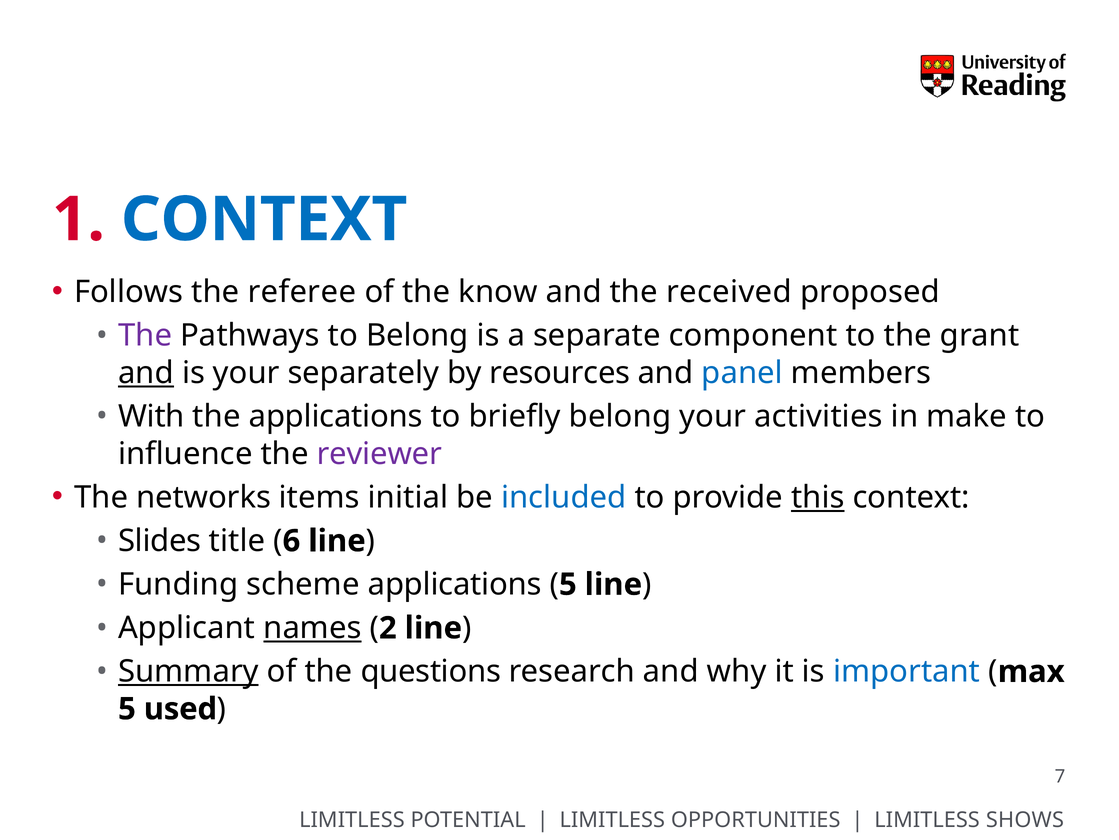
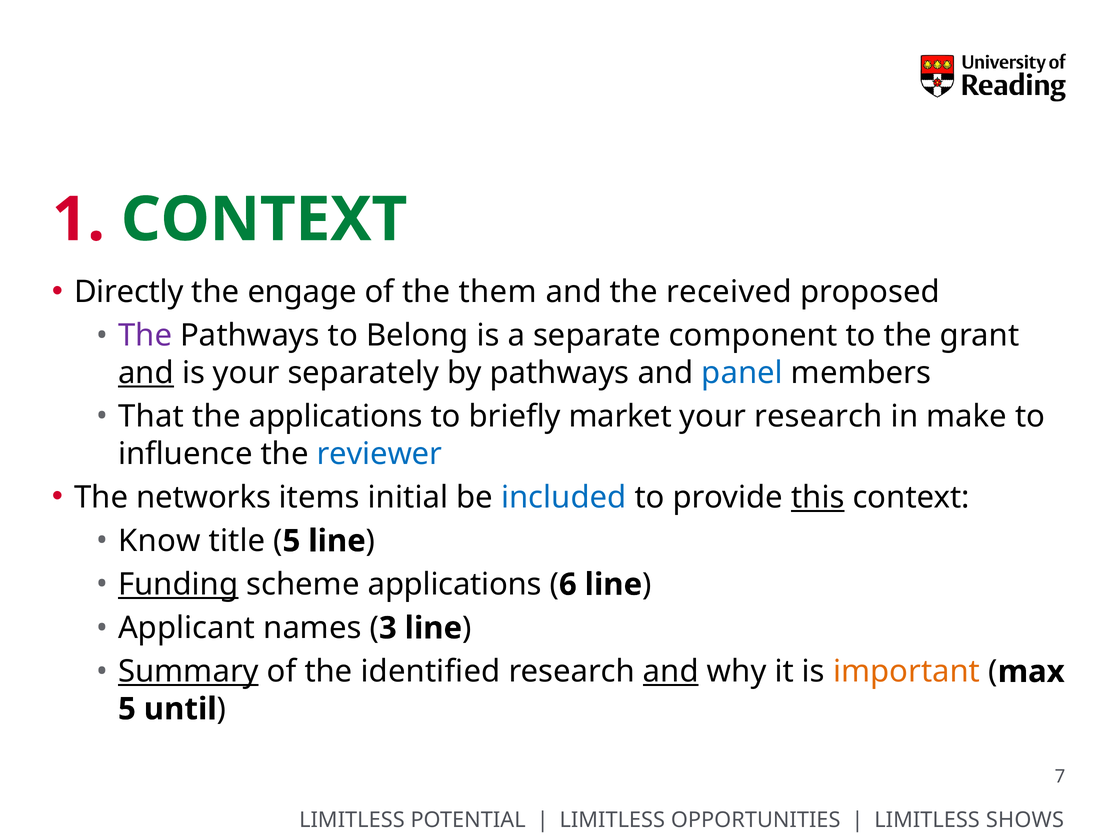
CONTEXT at (264, 219) colour: blue -> green
Follows: Follows -> Directly
referee: referee -> engage
know: know -> them
by resources: resources -> pathways
With: With -> That
briefly belong: belong -> market
your activities: activities -> research
reviewer colour: purple -> blue
Slides: Slides -> Know
6 at (291, 541): 6 -> 5
Funding underline: none -> present
5 at (568, 584): 5 -> 6
names underline: present -> none
2: 2 -> 3
questions: questions -> identified
and at (671, 671) underline: none -> present
important colour: blue -> orange
used: used -> until
